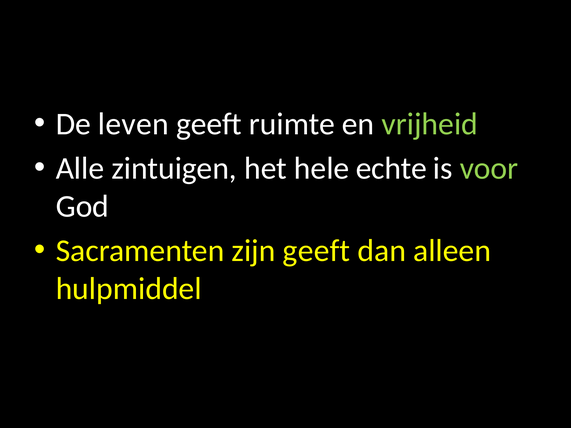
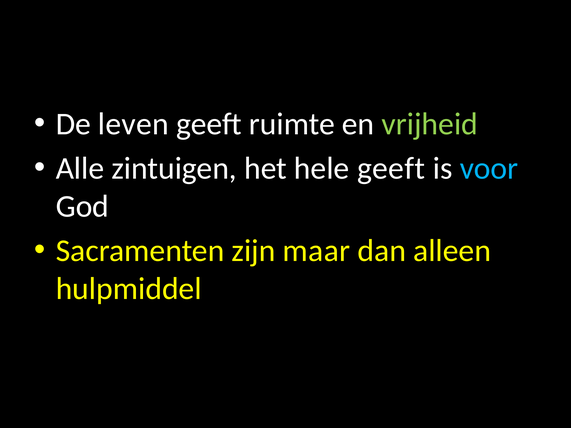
hele echte: echte -> geeft
voor colour: light green -> light blue
zijn geeft: geeft -> maar
